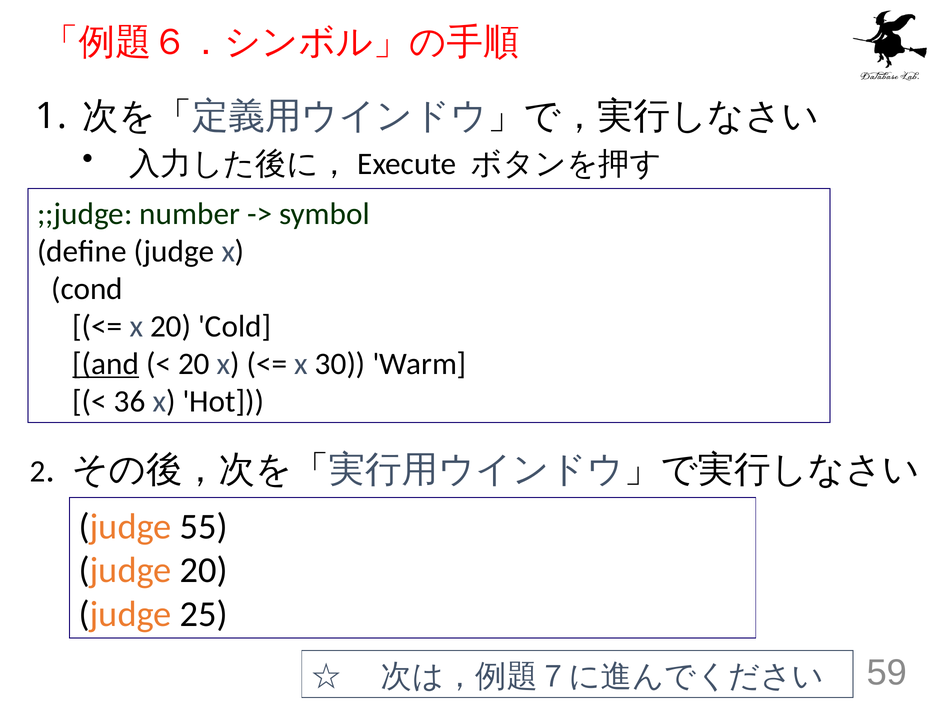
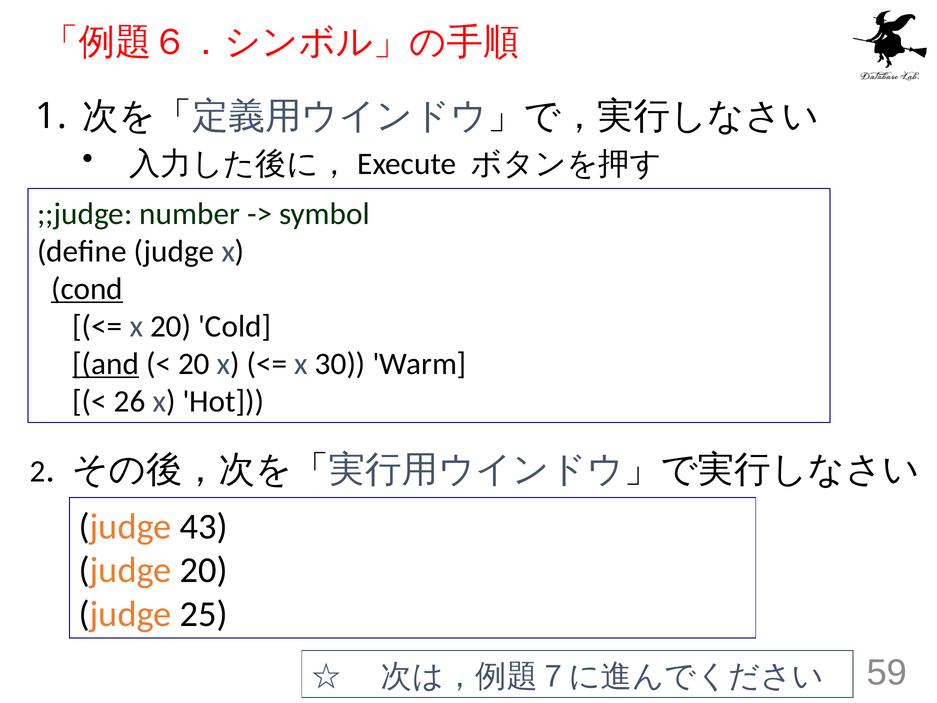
cond underline: none -> present
36: 36 -> 26
55: 55 -> 43
